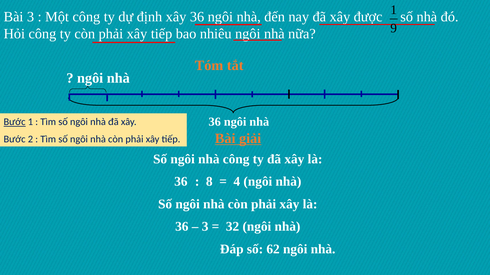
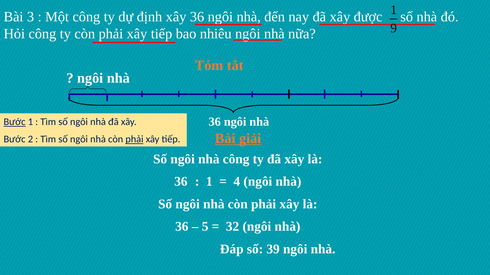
phải at (134, 140) underline: none -> present
8 at (209, 182): 8 -> 1
3 at (205, 227): 3 -> 5
62: 62 -> 39
